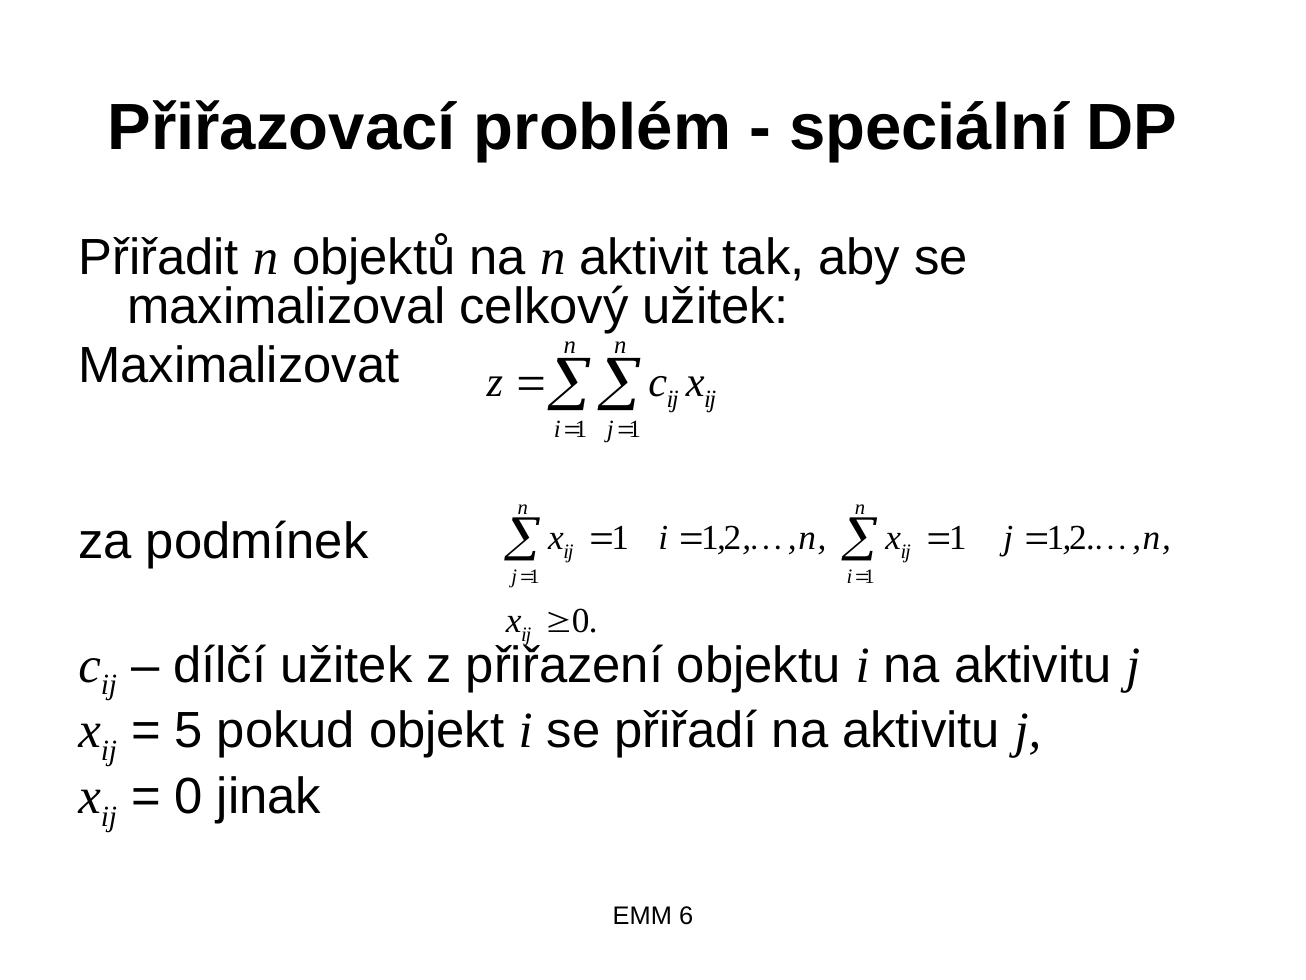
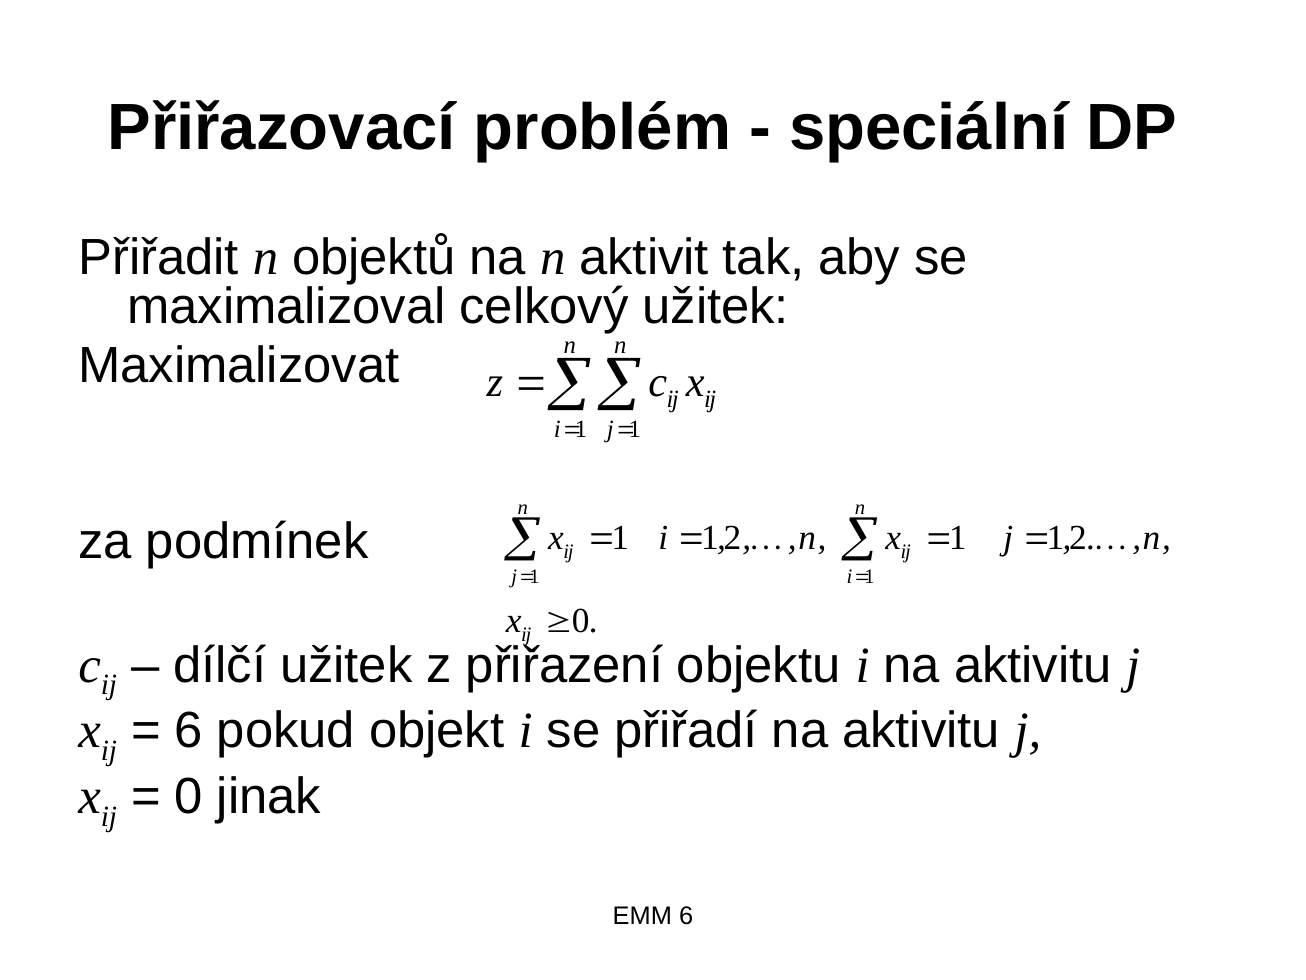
5 at (189, 731): 5 -> 6
